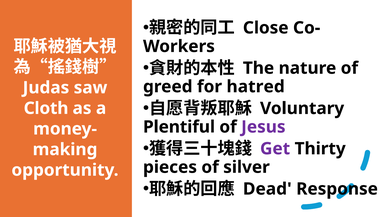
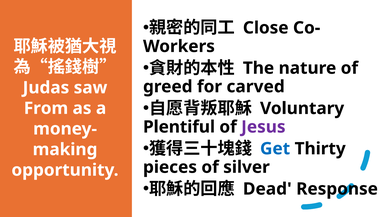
hatred: hatred -> carved
Cloth: Cloth -> From
Get colour: purple -> blue
